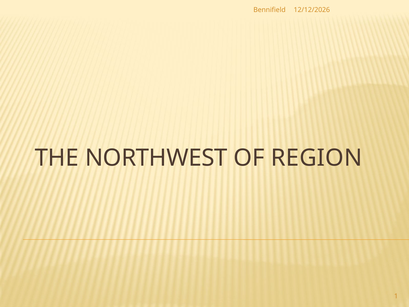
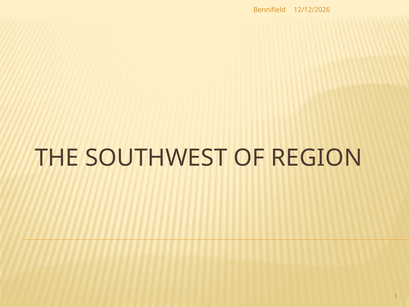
NORTHWEST: NORTHWEST -> SOUTHWEST
